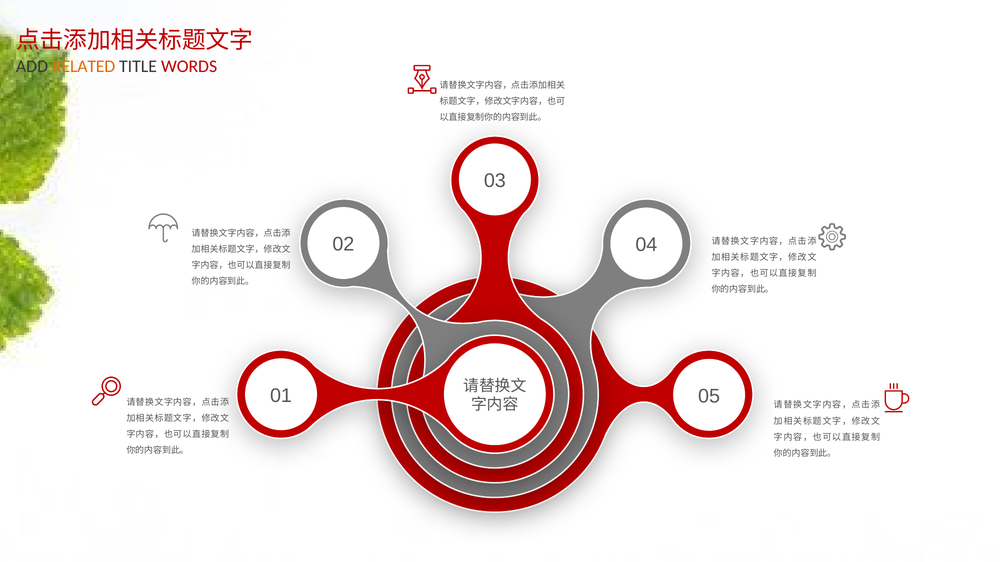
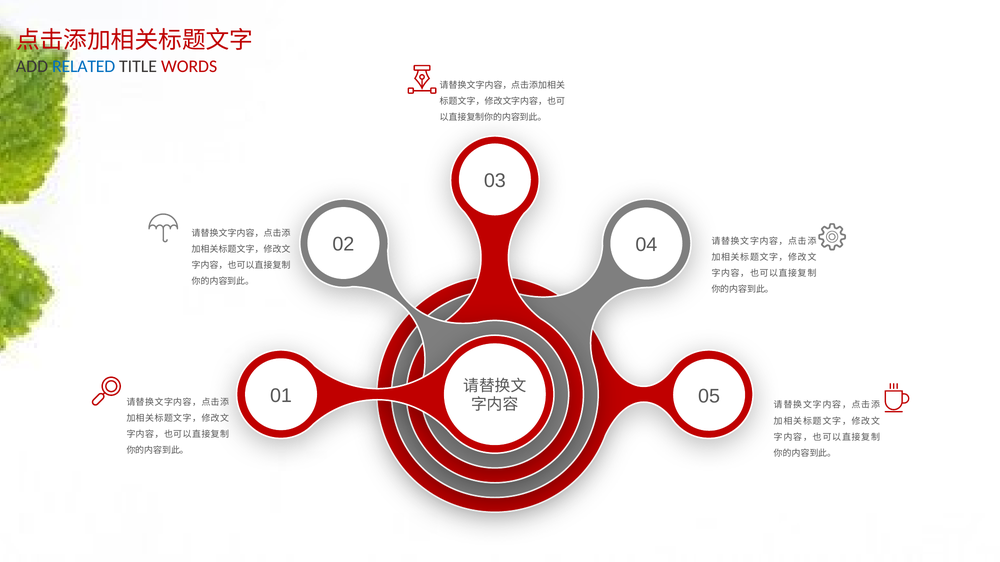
RELATED colour: orange -> blue
